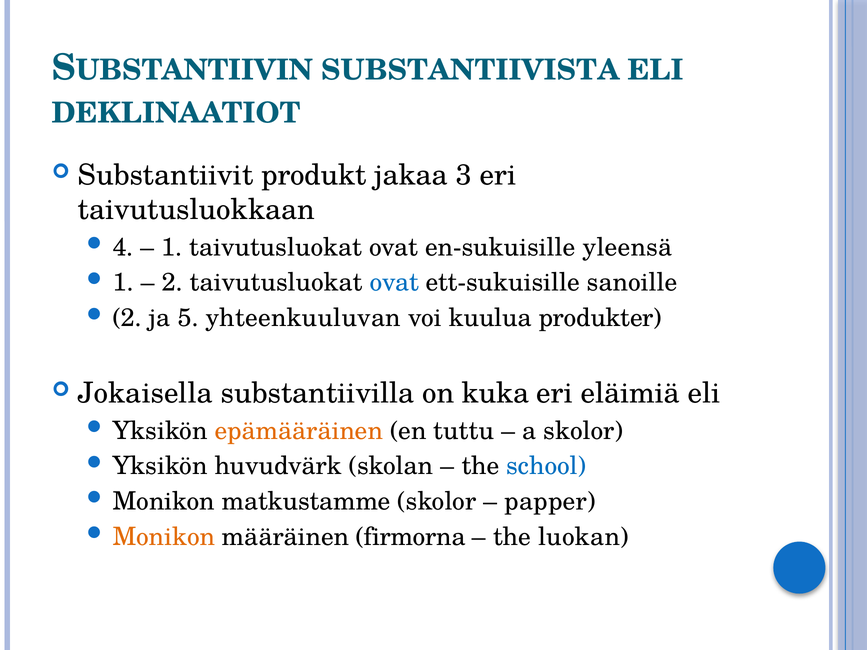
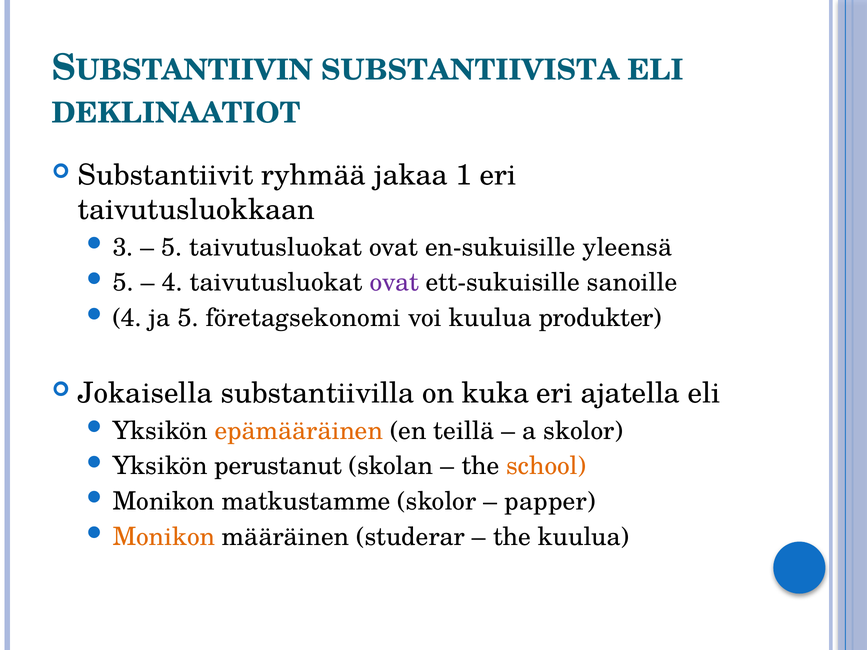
produkt: produkt -> ryhmää
3: 3 -> 1
4: 4 -> 3
1 at (172, 247): 1 -> 5
1 at (123, 283): 1 -> 5
2 at (172, 283): 2 -> 4
ovat at (394, 283) colour: blue -> purple
2 at (127, 318): 2 -> 4
yhteenkuuluvan: yhteenkuuluvan -> företagsekonomi
eläimiä: eläimiä -> ajatella
tuttu: tuttu -> teillä
huvudvärk: huvudvärk -> perustanut
school colour: blue -> orange
firmorna: firmorna -> studerar
the luokan: luokan -> kuulua
